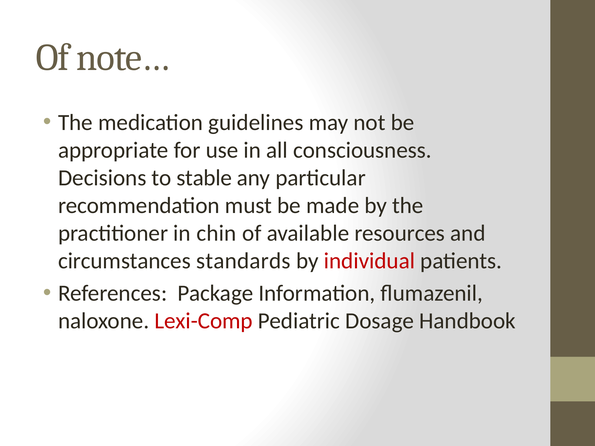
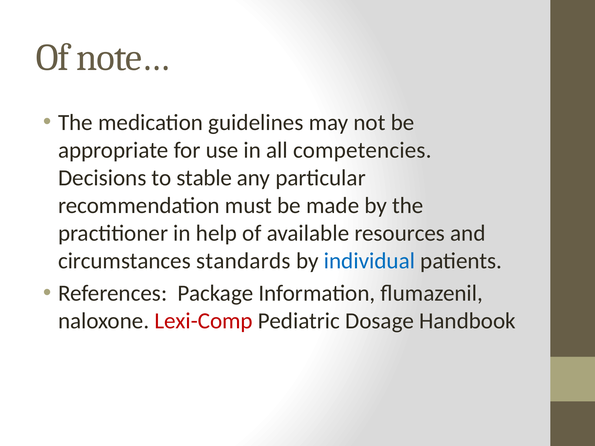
consciousness: consciousness -> competencies
chin: chin -> help
individual colour: red -> blue
